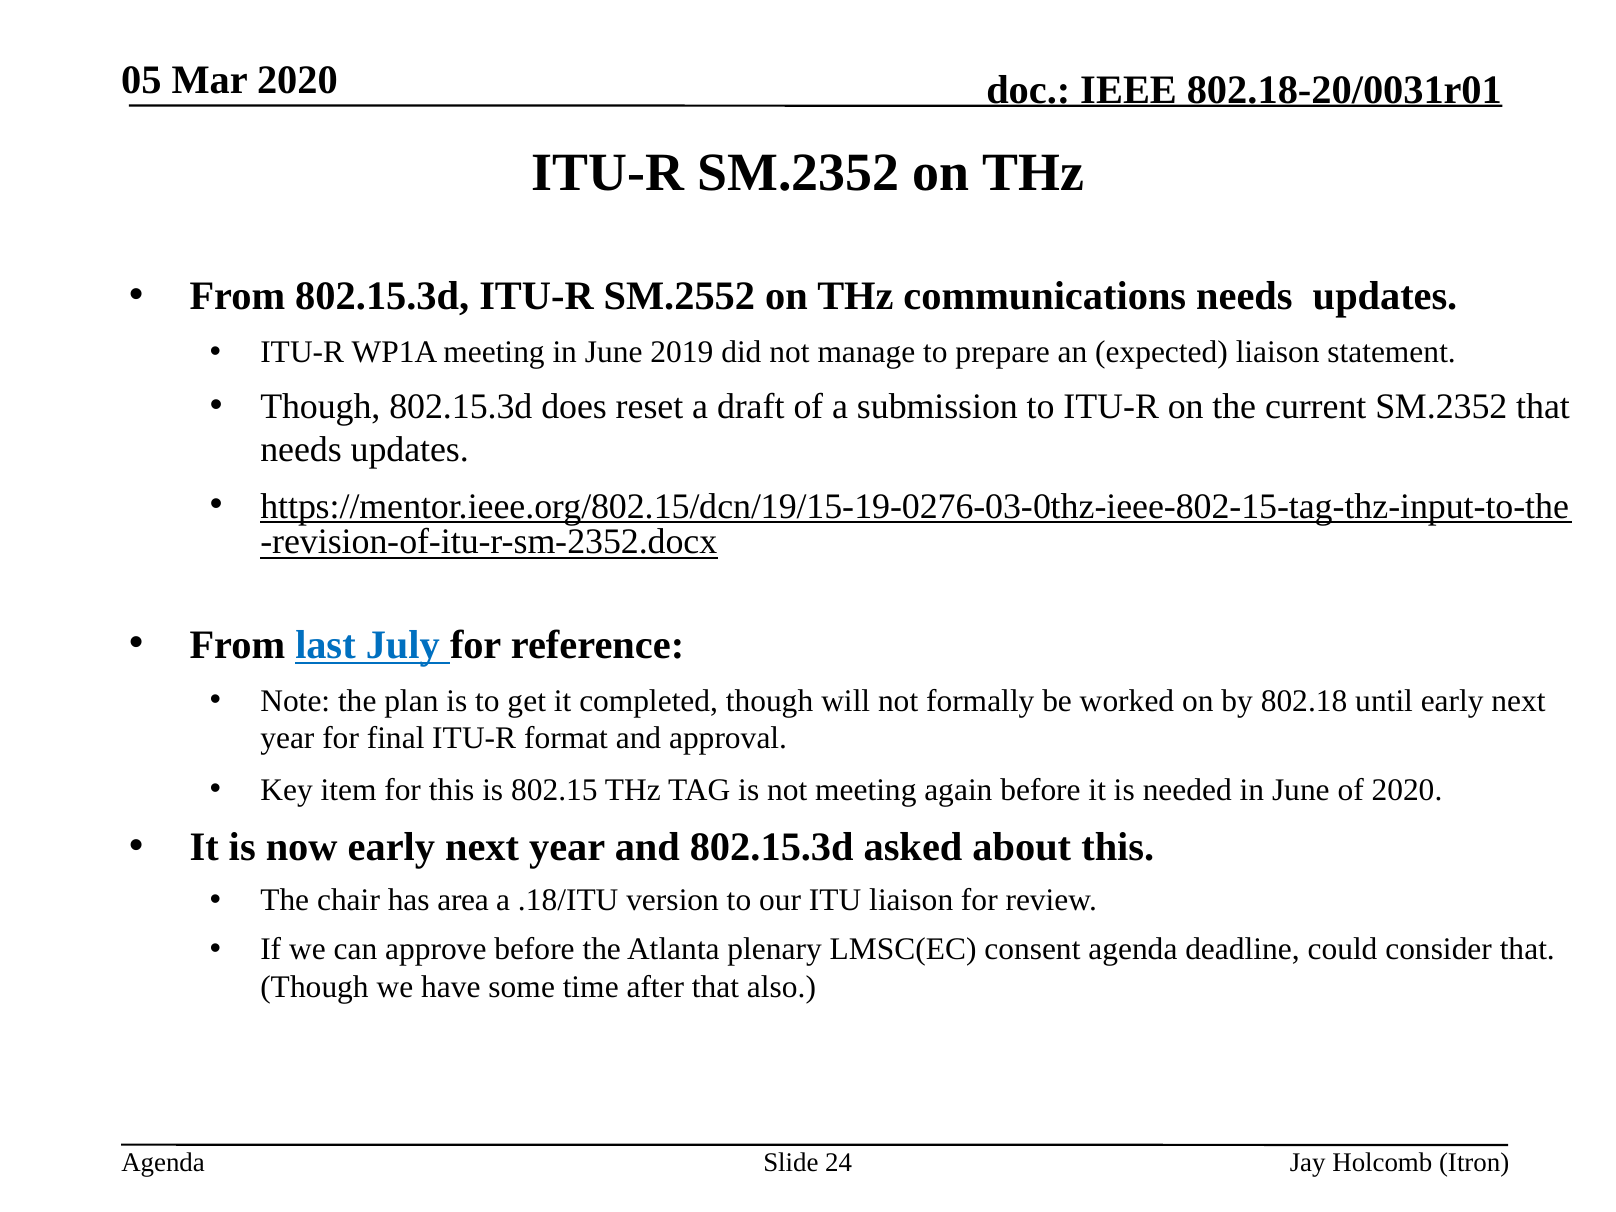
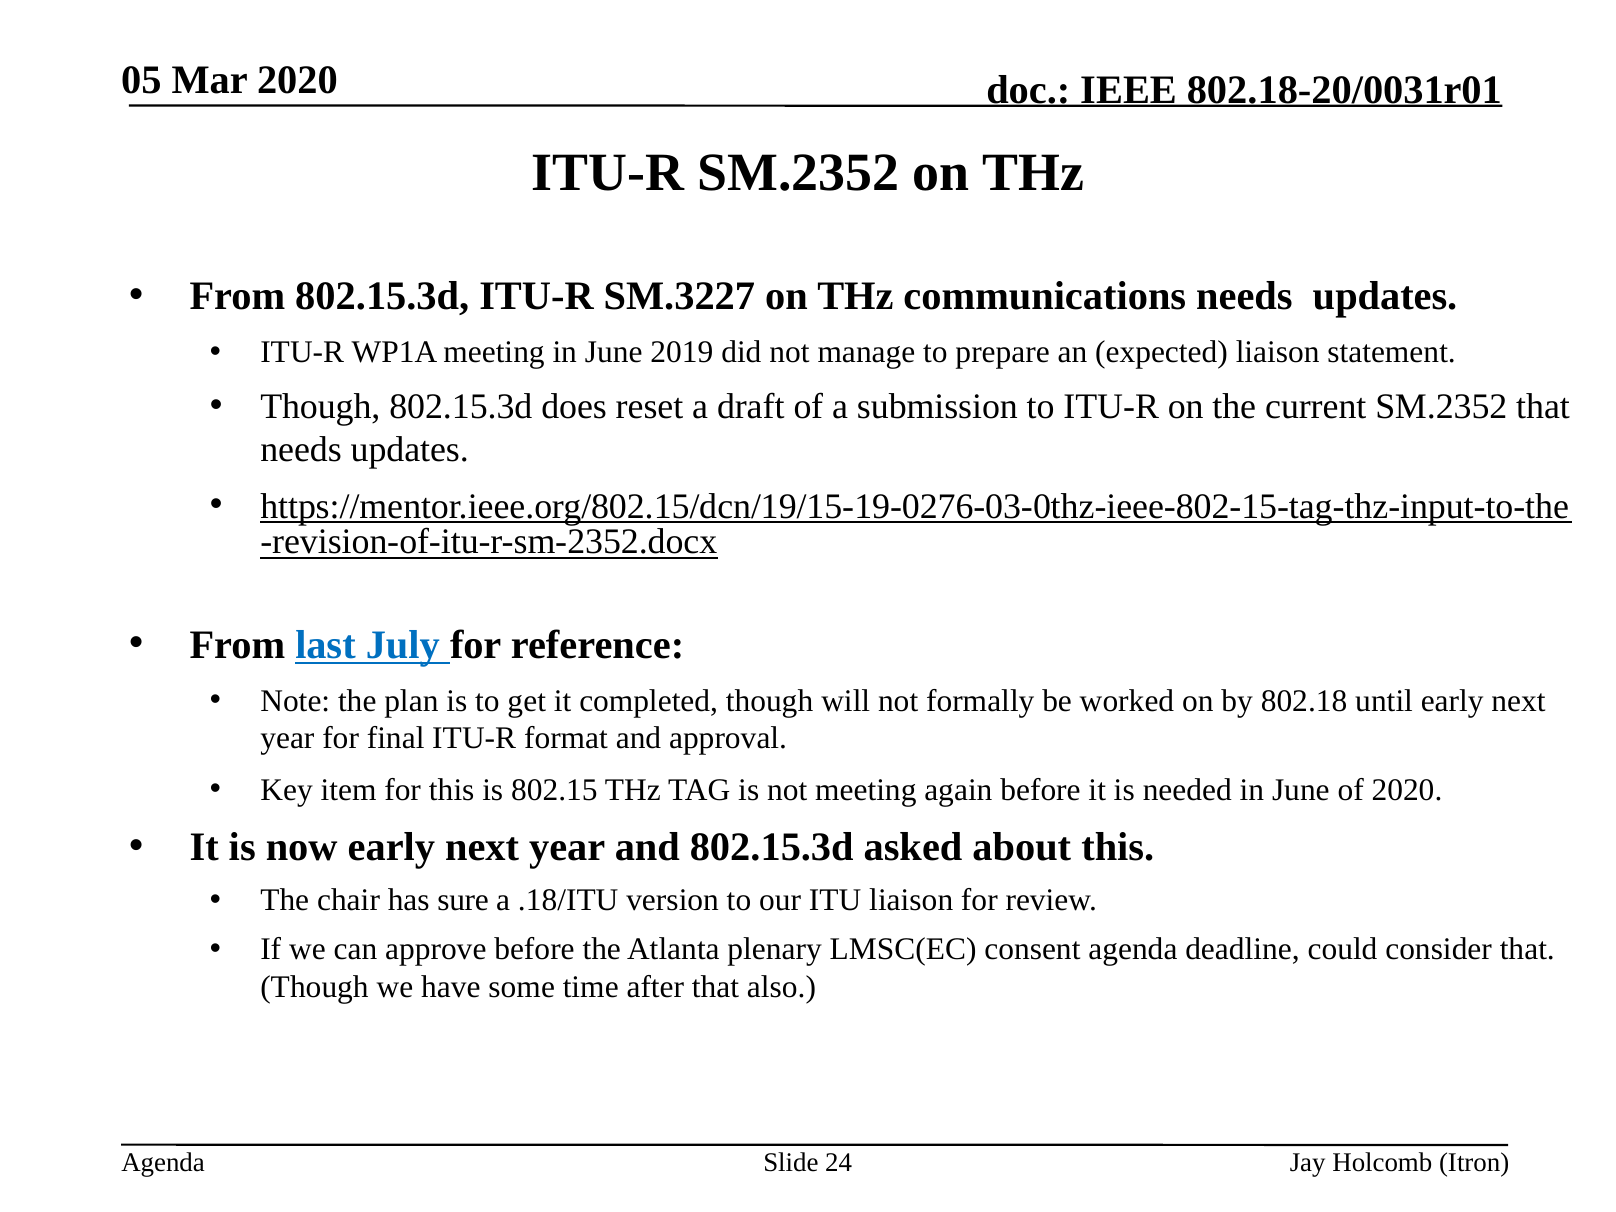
SM.2552: SM.2552 -> SM.3227
area: area -> sure
